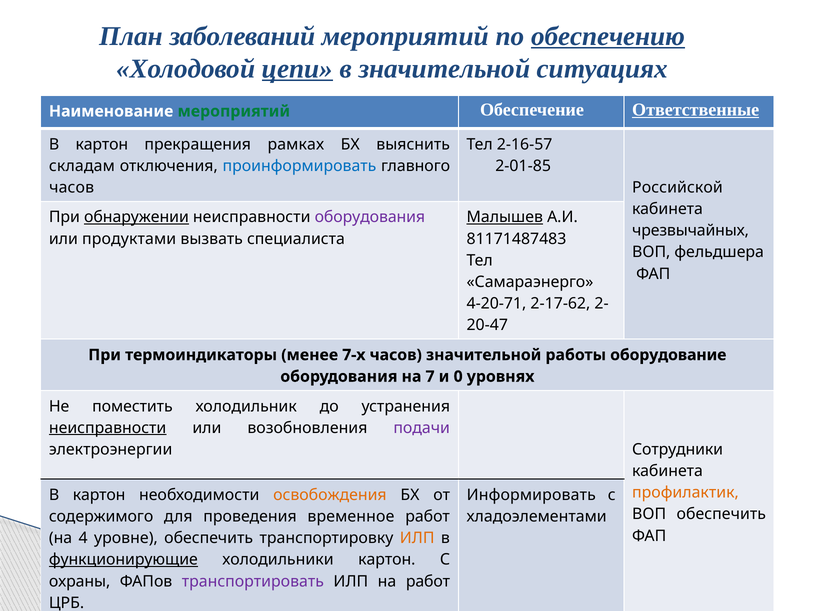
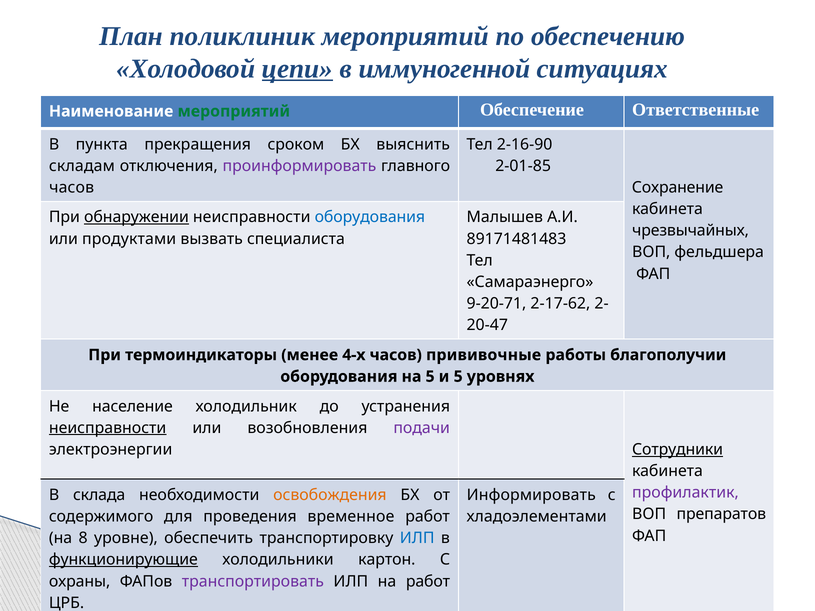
заболеваний: заболеваний -> поликлиник
обеспечению underline: present -> none
в значительной: значительной -> иммуногенной
Ответственные underline: present -> none
картон at (102, 144): картон -> пункта
рамках: рамках -> сроком
2-16-57: 2-16-57 -> 2-16-90
проинформировать colour: blue -> purple
Российской: Российской -> Сохранение
оборудования at (370, 217) colour: purple -> blue
Малышев underline: present -> none
81171487483: 81171487483 -> 89171481483
4-20-71: 4-20-71 -> 9-20-71
7-х: 7-х -> 4-х
часов значительной: значительной -> прививочные
оборудование: оборудование -> благополучии
на 7: 7 -> 5
и 0: 0 -> 5
поместить: поместить -> население
Сотрудники underline: none -> present
профилактик colour: orange -> purple
картон at (99, 495): картон -> склада
ВОП обеспечить: обеспечить -> препаратов
4: 4 -> 8
ИЛП at (417, 538) colour: orange -> blue
